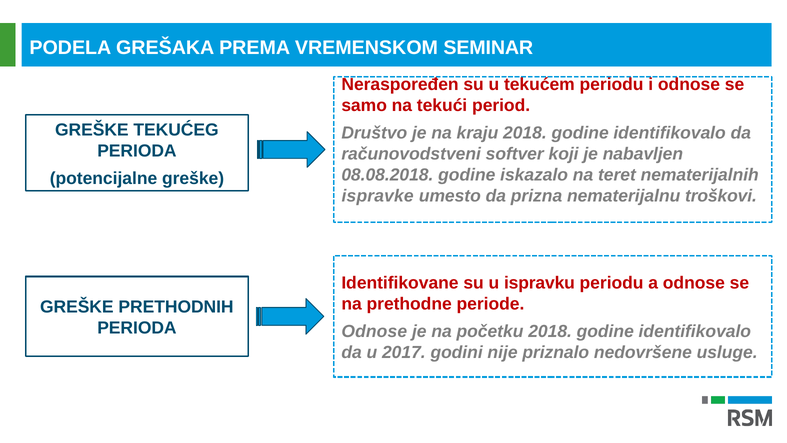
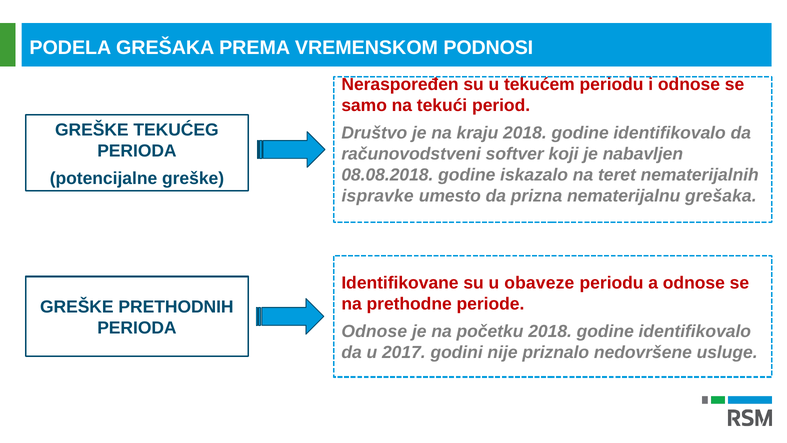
SEMINAR: SEMINAR -> PODNOSI
nematerijalnu troškovi: troškovi -> grešaka
ispravku: ispravku -> obaveze
